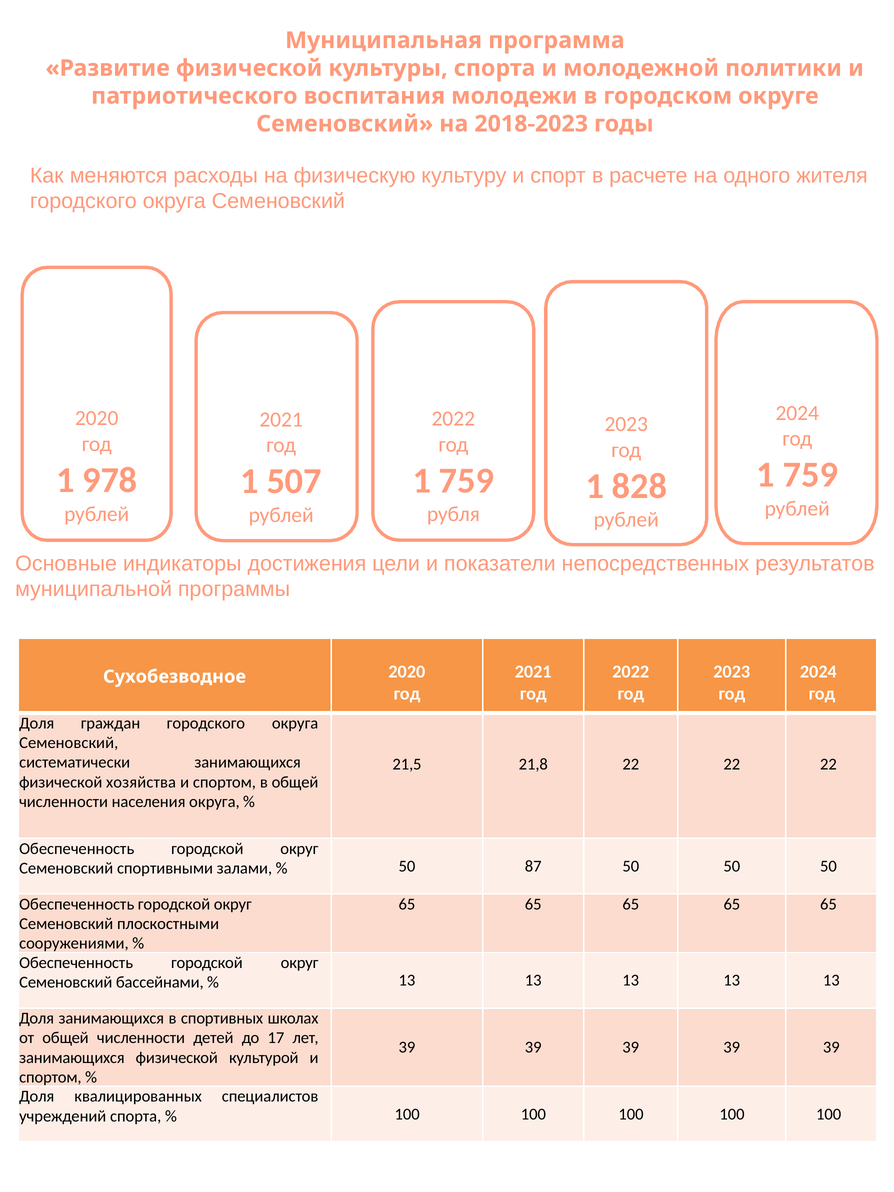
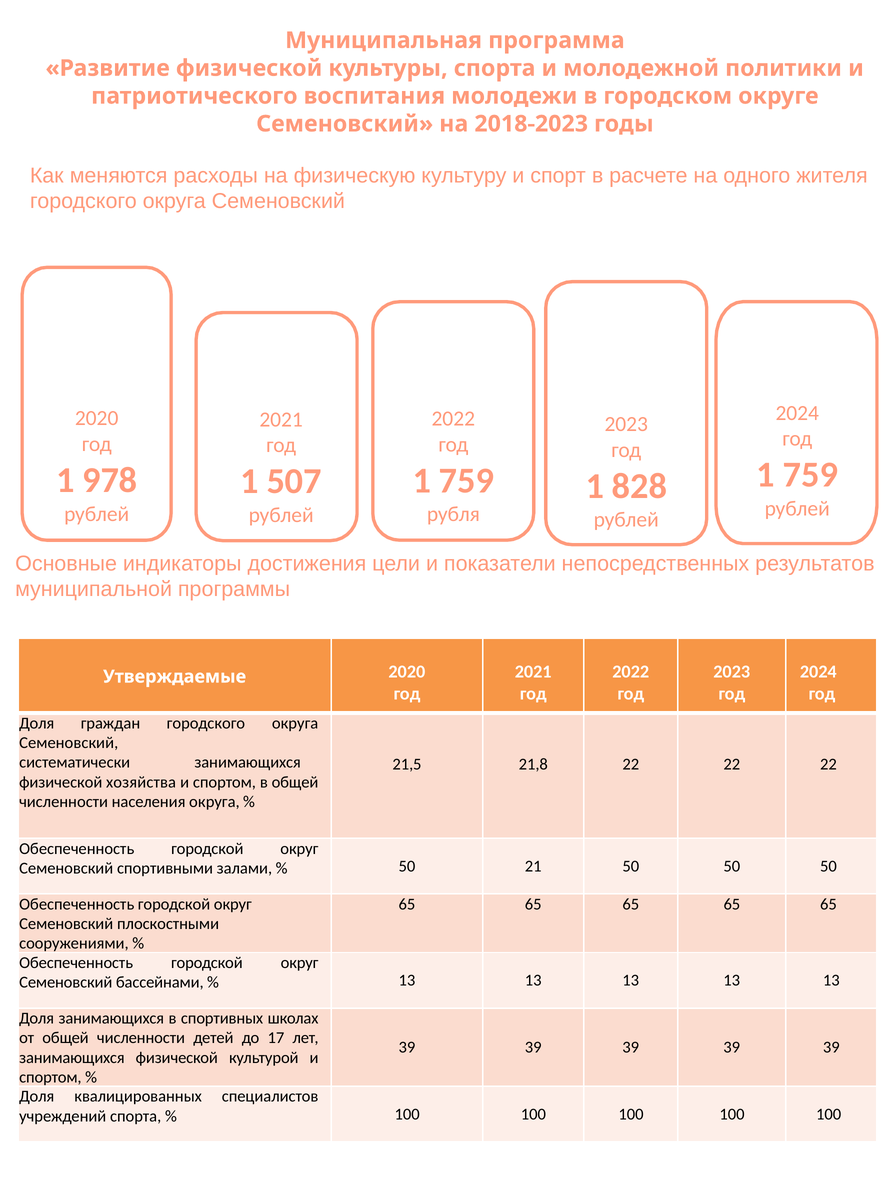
Сухобезводное: Сухобезводное -> Утверждаемые
87: 87 -> 21
